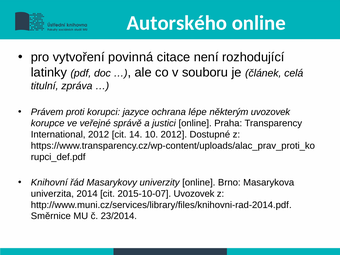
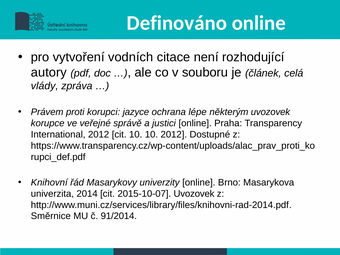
Autorského: Autorského -> Definováno
povinná: povinná -> vodních
latinky: latinky -> autory
titulní: titulní -> vlády
cit 14: 14 -> 10
23/2014: 23/2014 -> 91/2014
